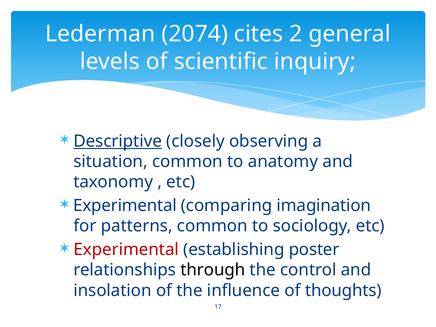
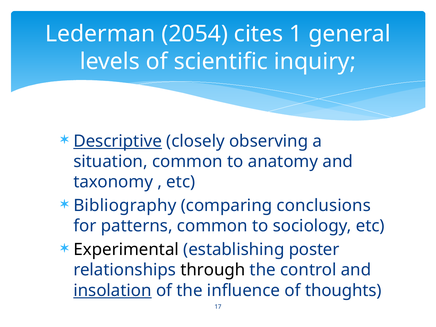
2074: 2074 -> 2054
2: 2 -> 1
Experimental at (125, 206): Experimental -> Bibliography
imagination: imagination -> conclusions
Experimental at (126, 250) colour: red -> black
insolation underline: none -> present
